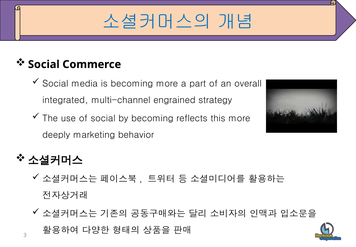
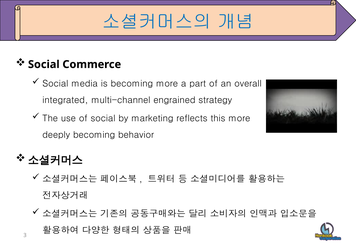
by becoming: becoming -> marketing
deeply marketing: marketing -> becoming
